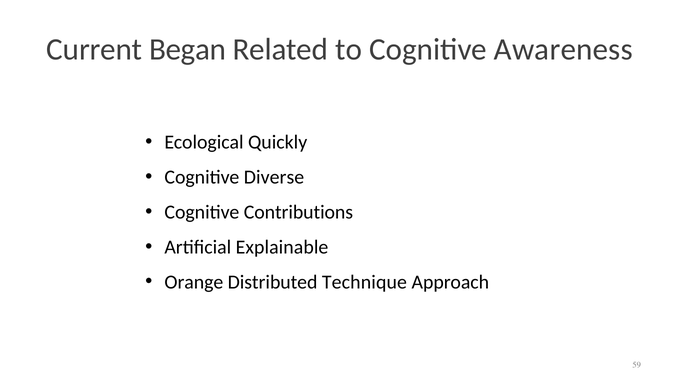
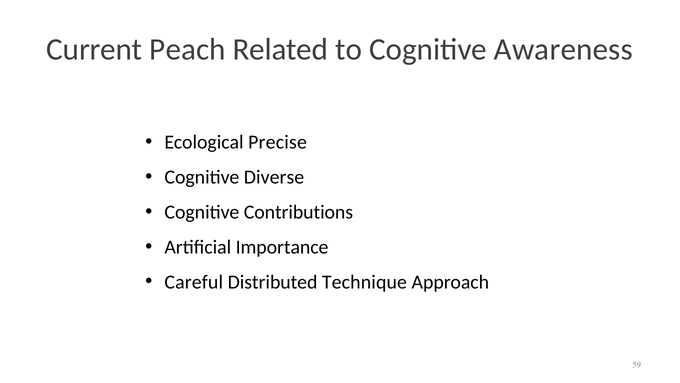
Began: Began -> Peach
Quickly: Quickly -> Precise
Explainable: Explainable -> Importance
Orange: Orange -> Careful
